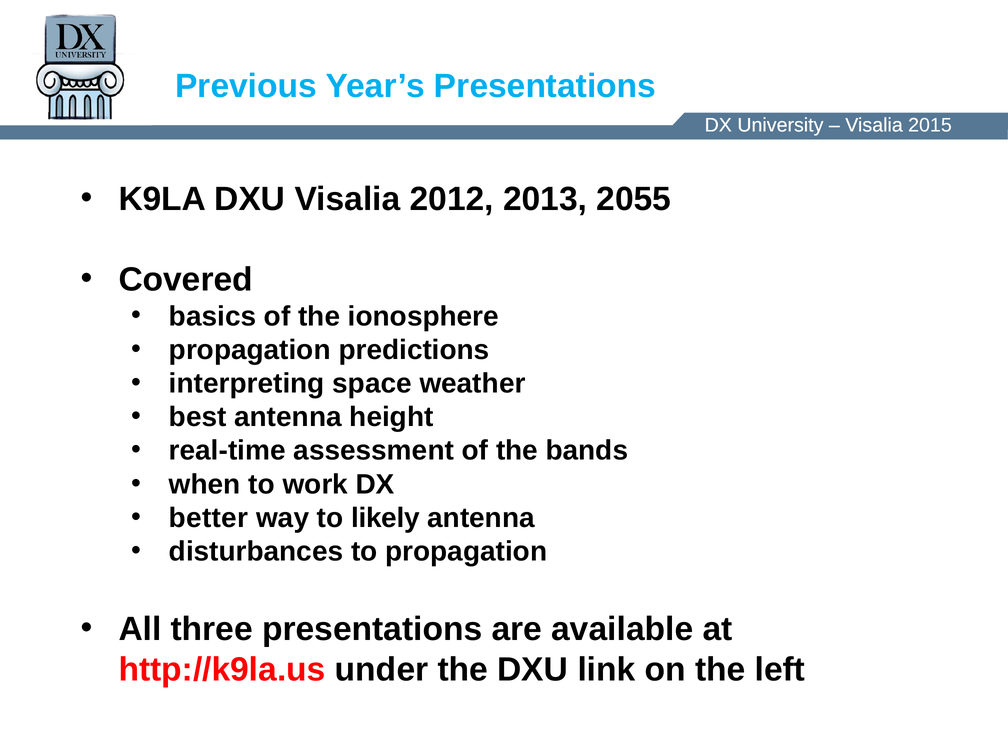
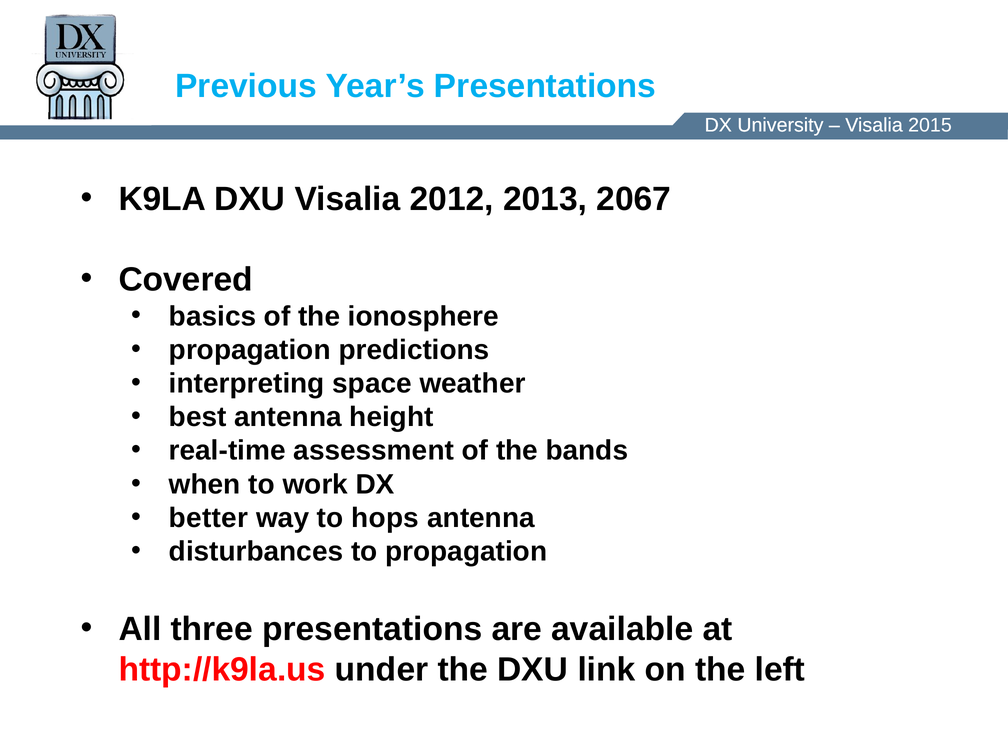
2055: 2055 -> 2067
likely: likely -> hops
